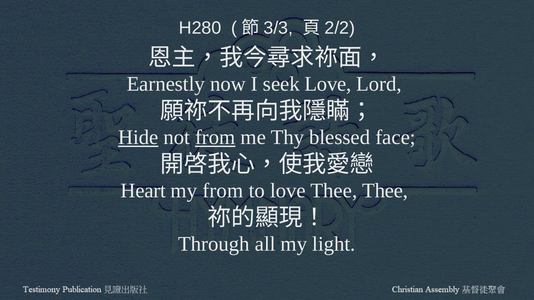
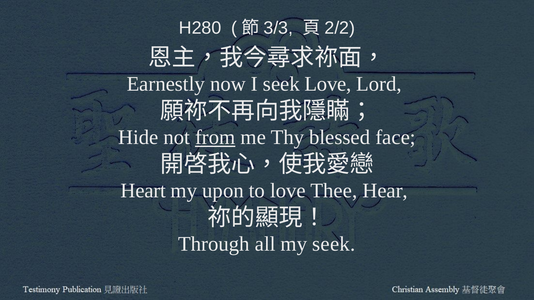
Hide underline: present -> none
my from: from -> upon
Thee Thee: Thee -> Hear
my light: light -> seek
